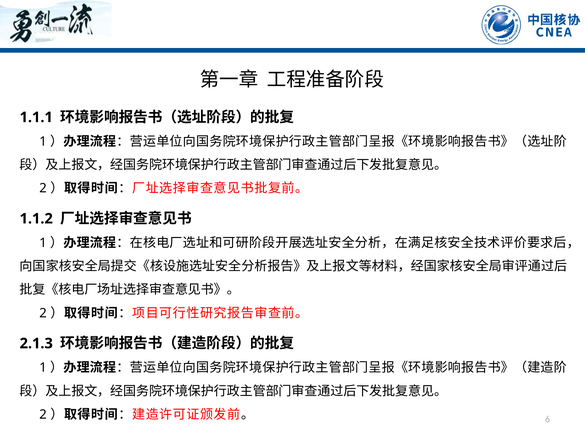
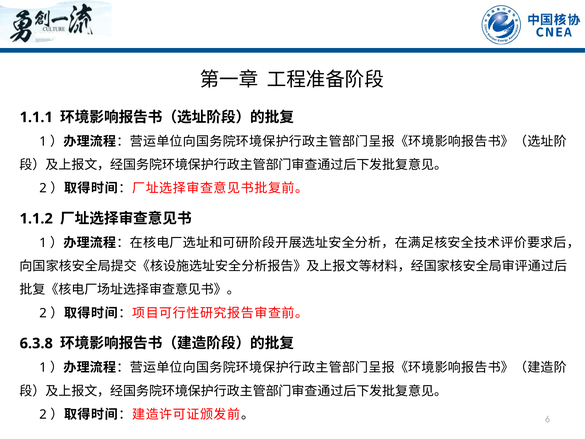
2.1.3: 2.1.3 -> 6.3.8
